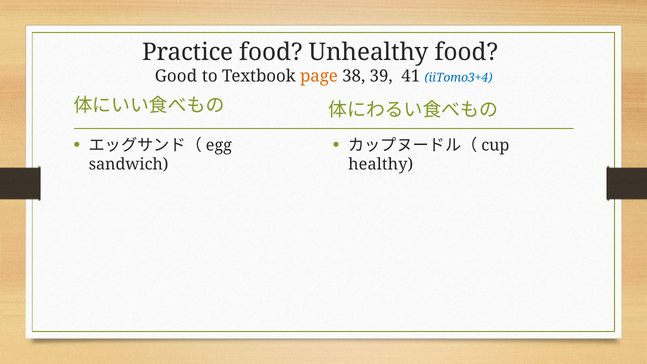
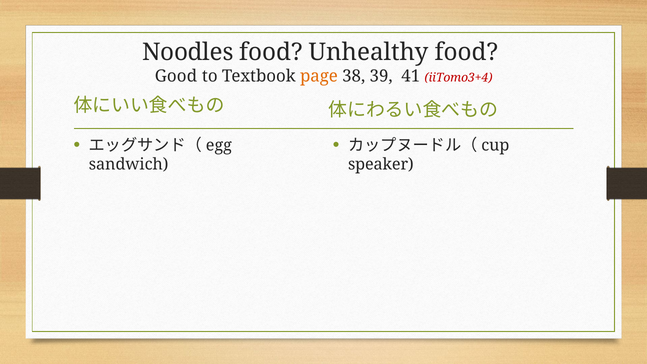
Practice: Practice -> Noodles
iiTomo3+4 colour: blue -> red
healthy: healthy -> speaker
